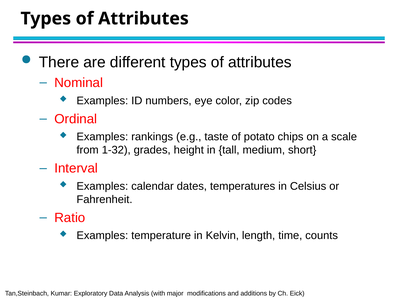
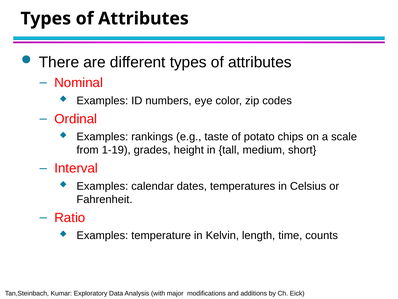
1-32: 1-32 -> 1-19
